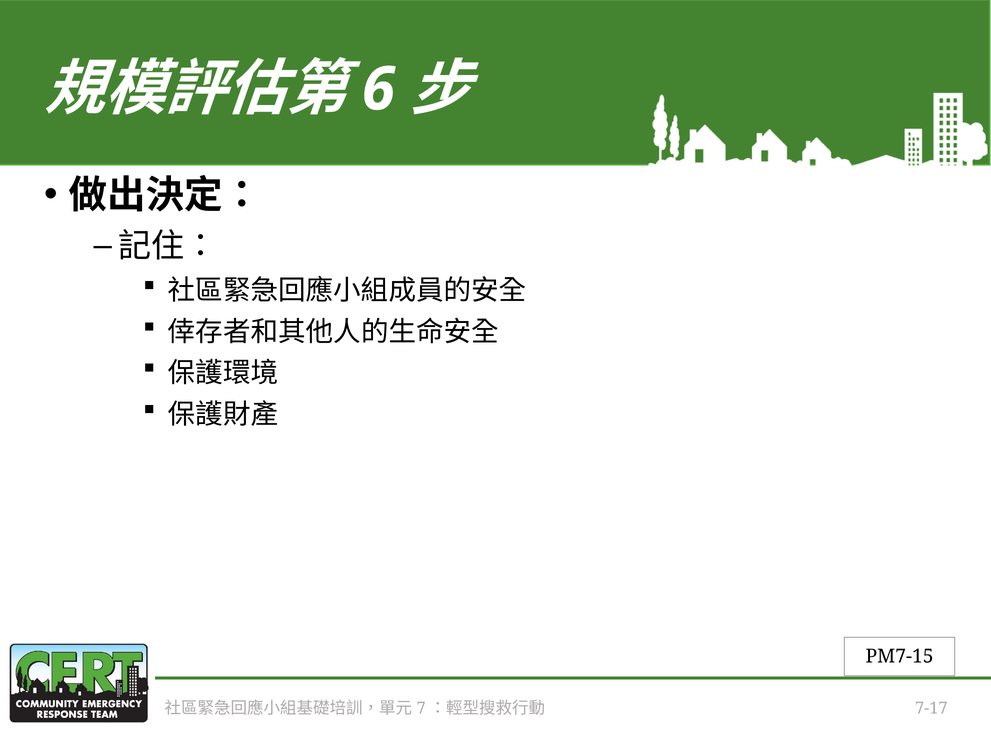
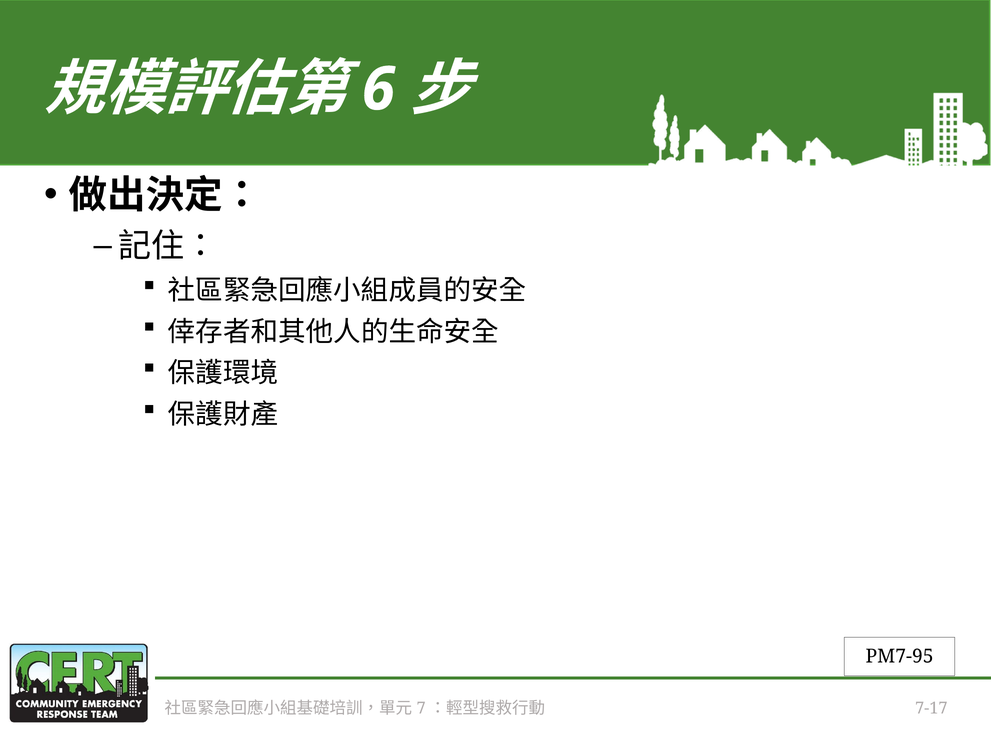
PM7-15: PM7-15 -> PM7-95
